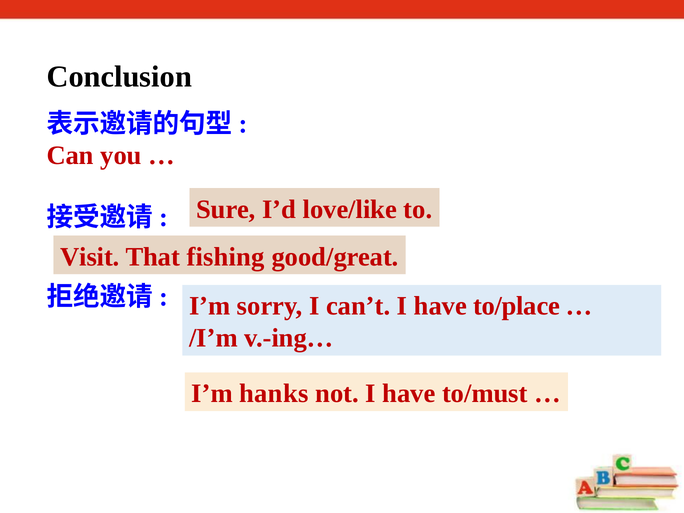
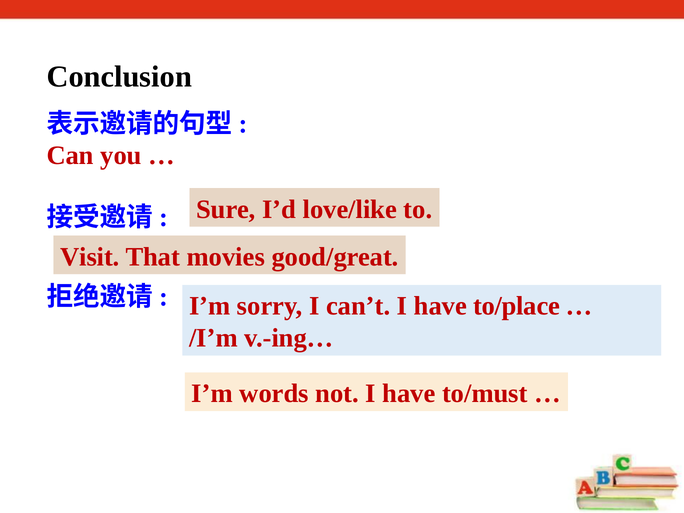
fishing: fishing -> movies
hanks: hanks -> words
